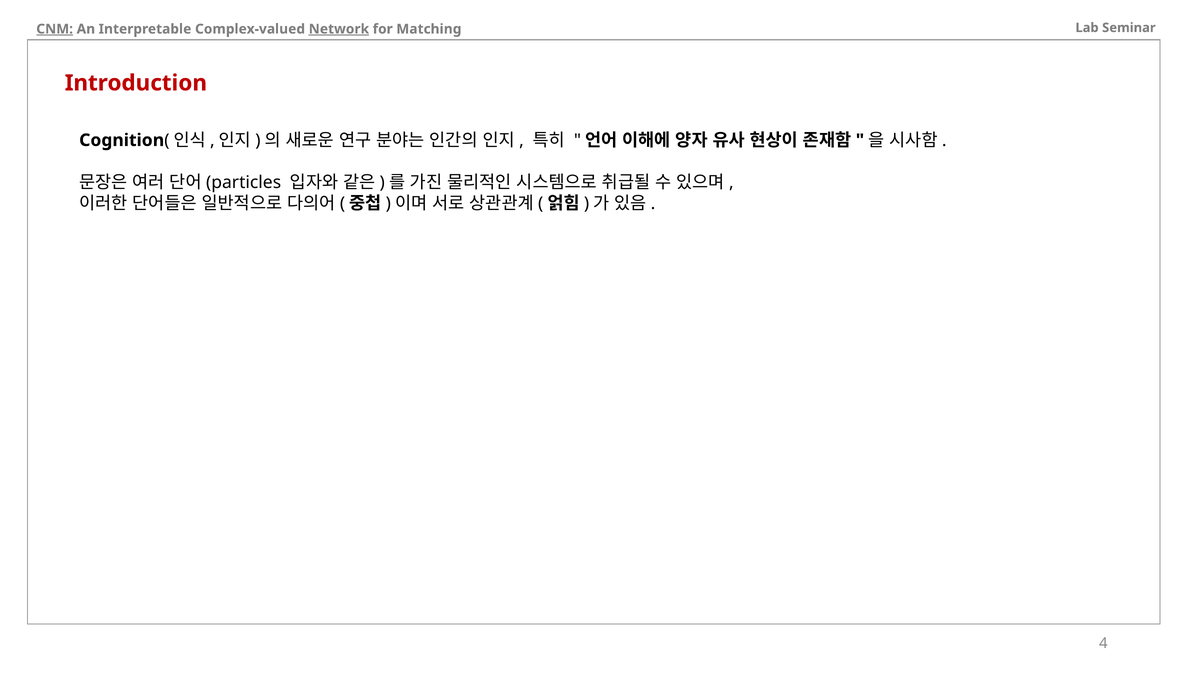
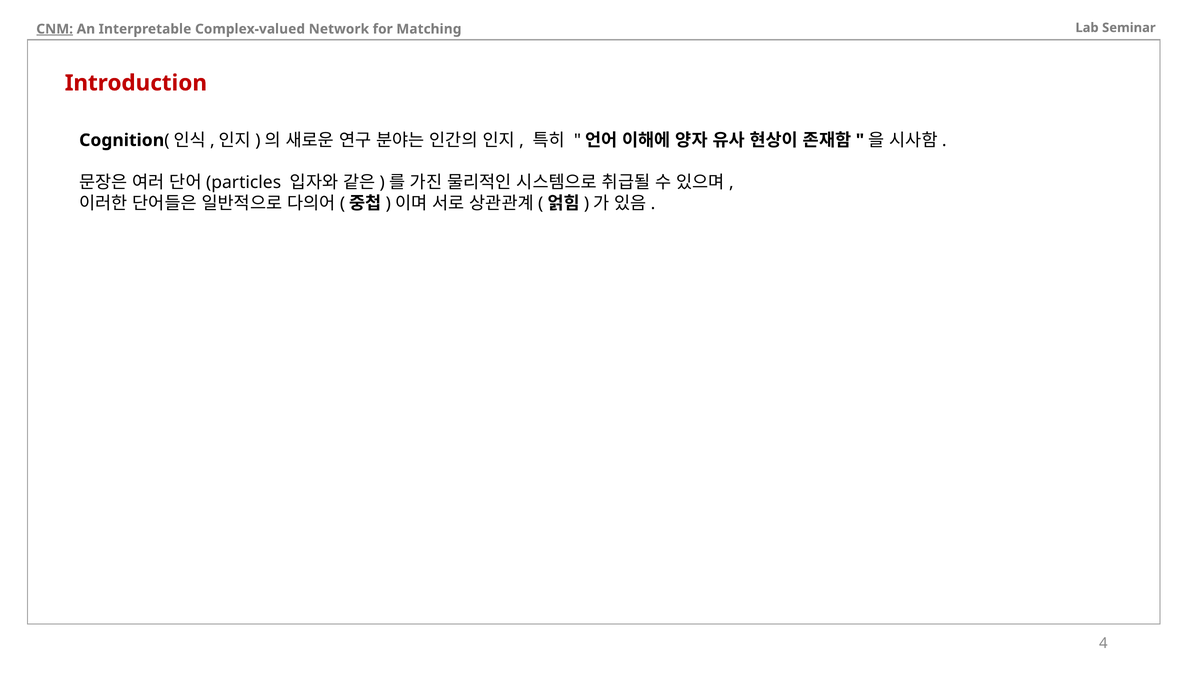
Network underline: present -> none
